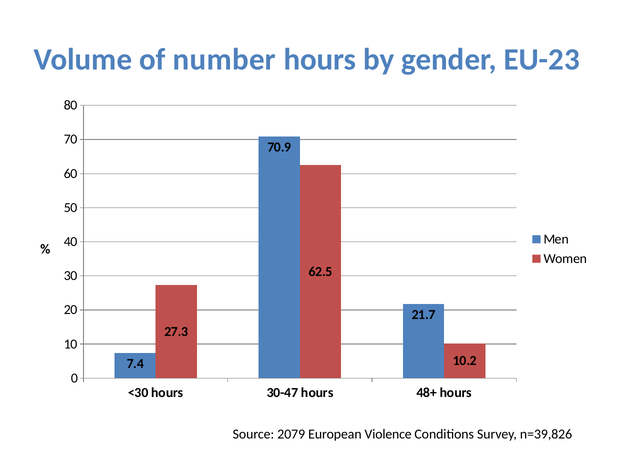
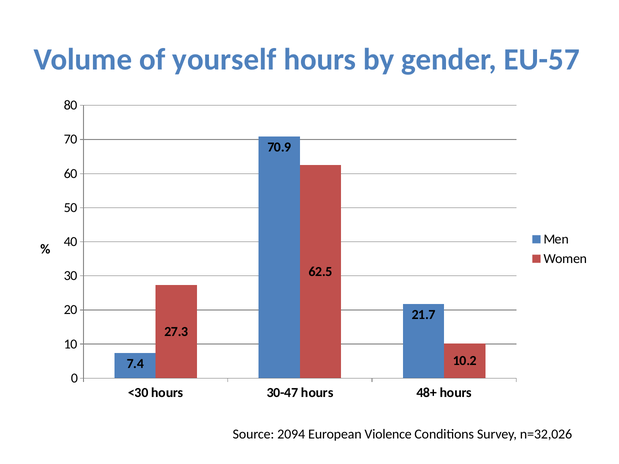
number: number -> yourself
EU-23: EU-23 -> EU-57
2079: 2079 -> 2094
n=39,826: n=39,826 -> n=32,026
